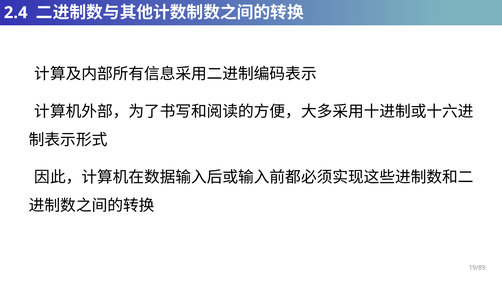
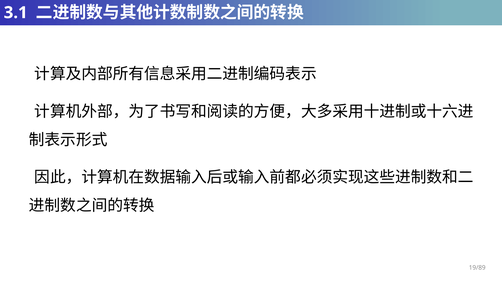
2.4: 2.4 -> 3.1
